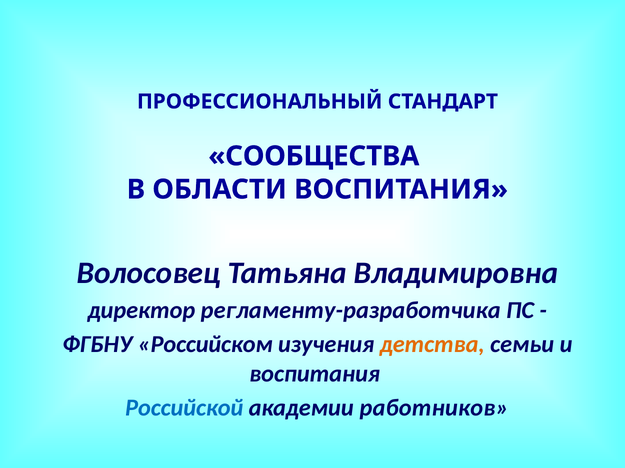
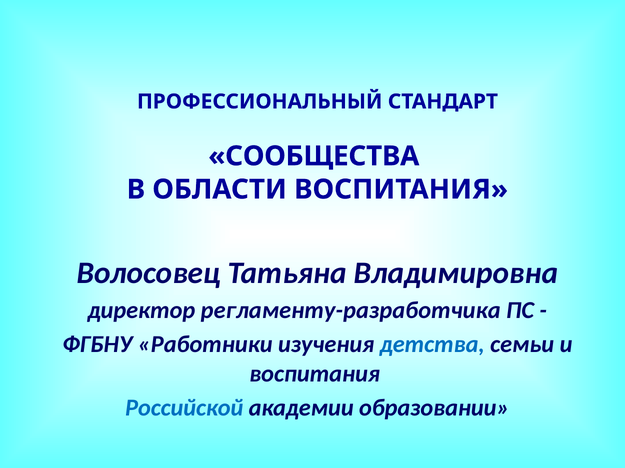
Российском: Российском -> Работники
детства colour: orange -> blue
работников: работников -> образовании
